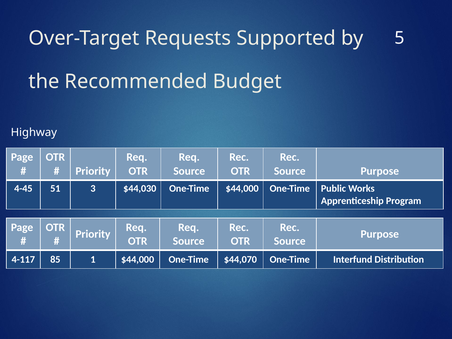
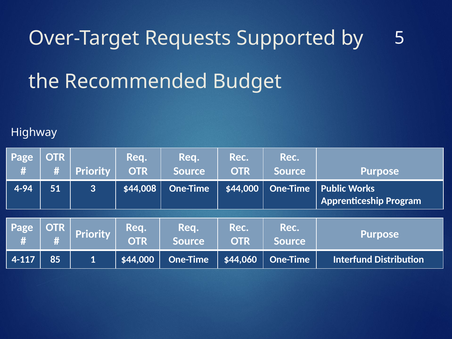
4-45: 4-45 -> 4-94
$44,030: $44,030 -> $44,008
$44,070: $44,070 -> $44,060
